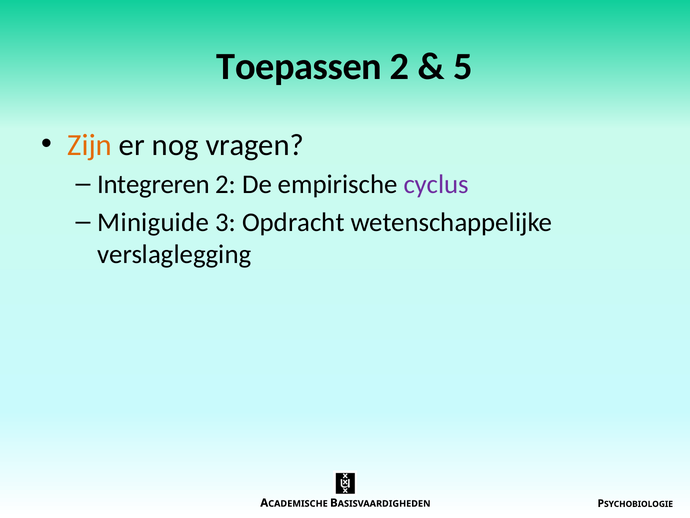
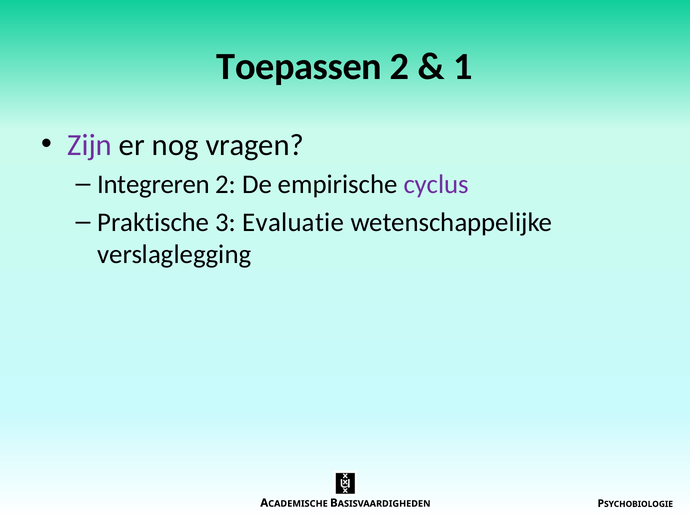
5: 5 -> 1
Zijn colour: orange -> purple
Miniguide: Miniguide -> Praktische
Opdracht: Opdracht -> Evaluatie
